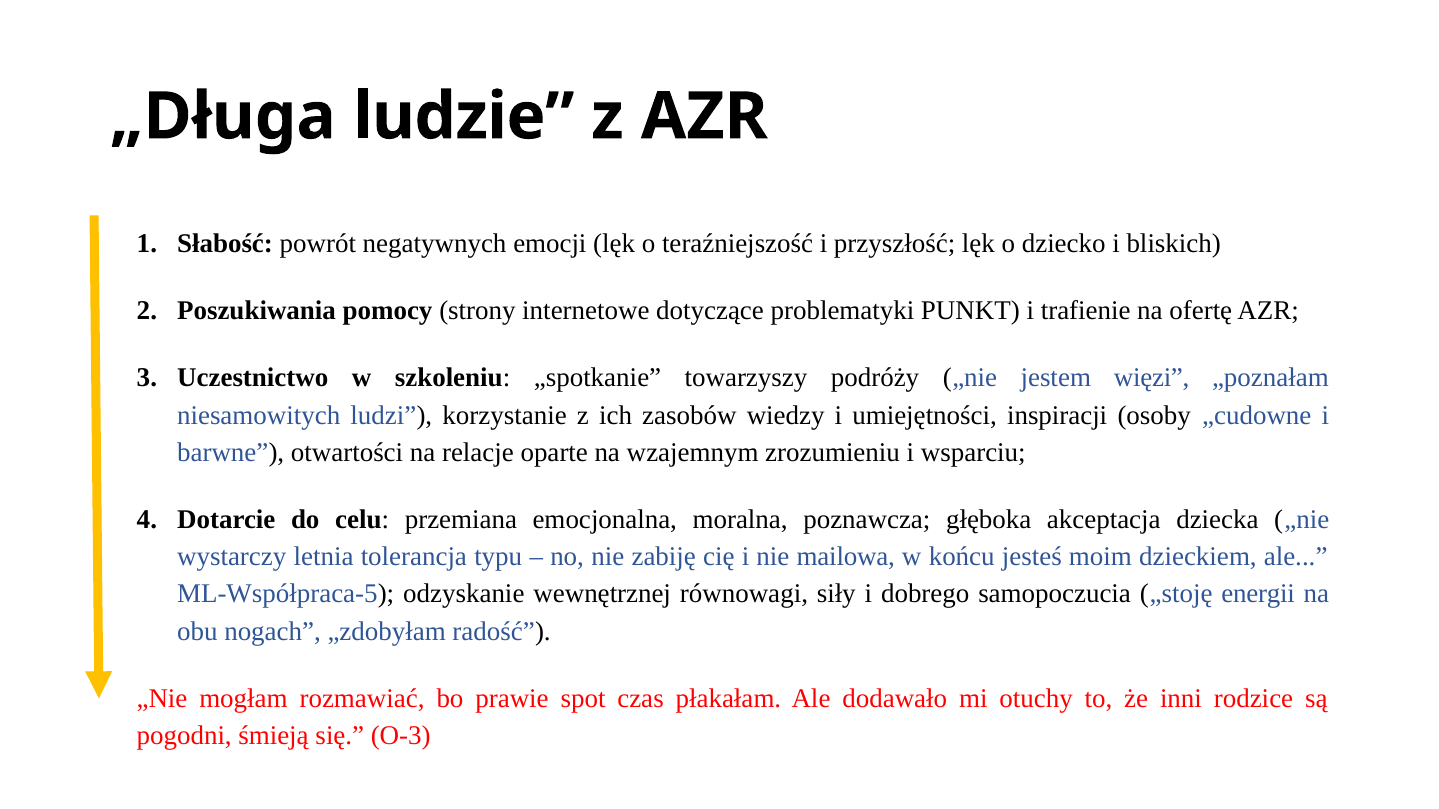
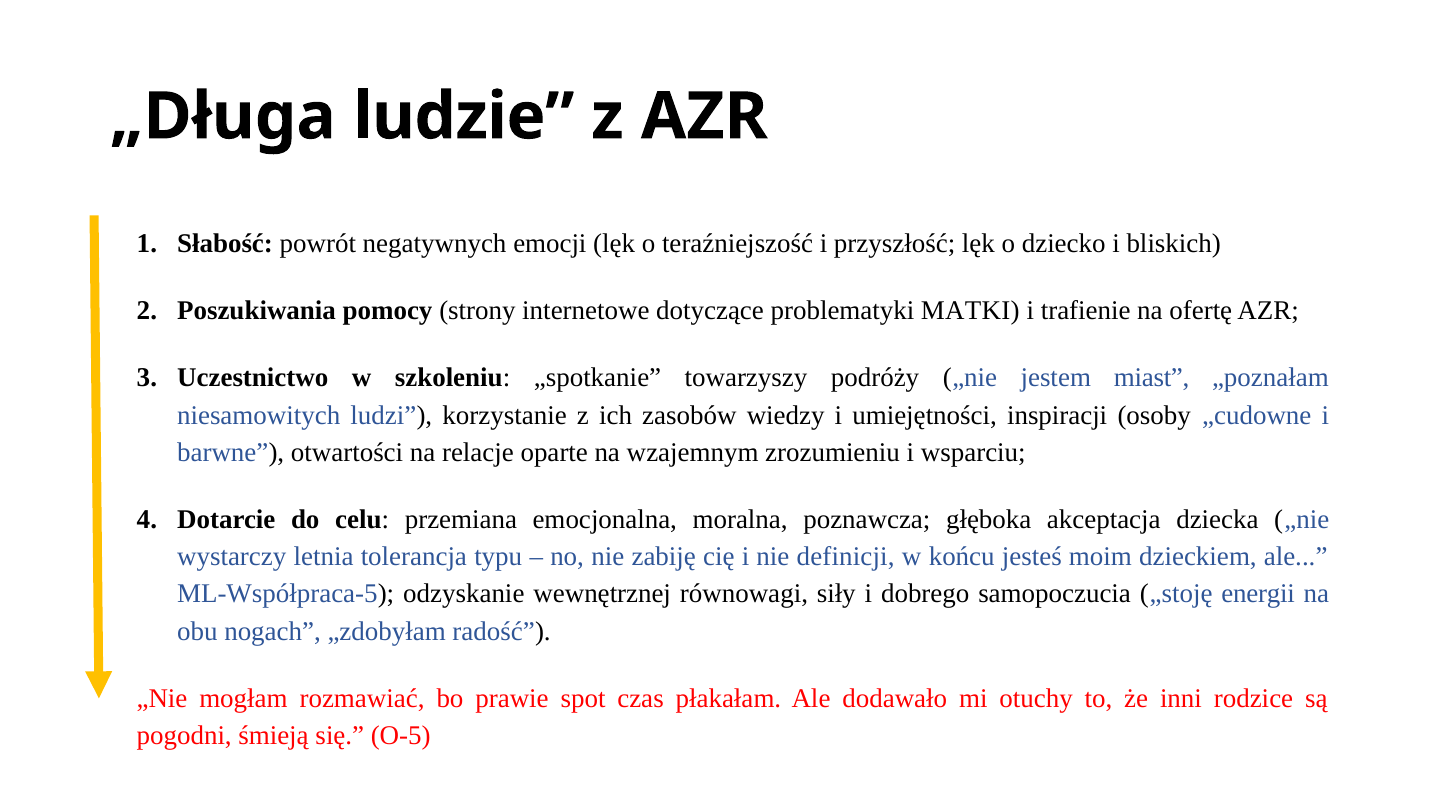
PUNKT: PUNKT -> MATKI
więzi: więzi -> miast
mailowa: mailowa -> definicji
O-3: O-3 -> O-5
